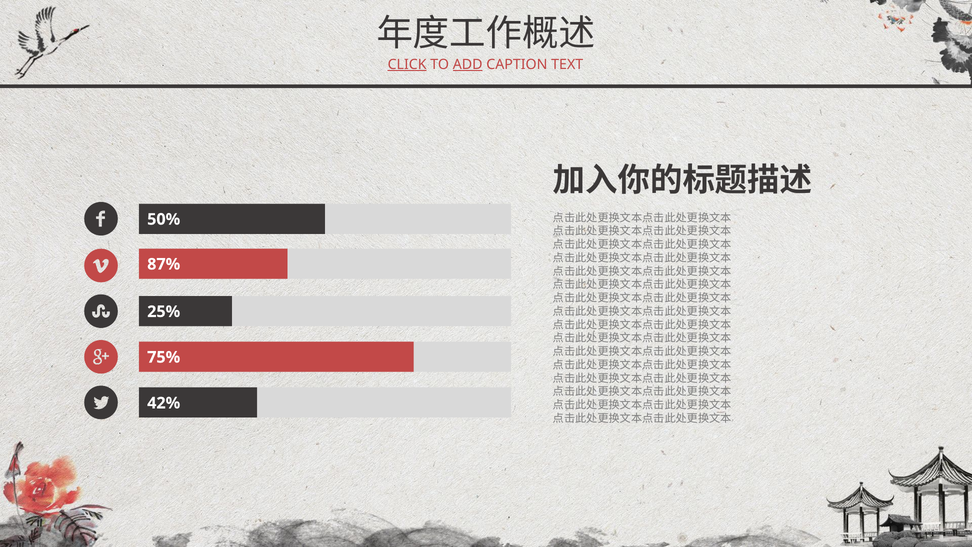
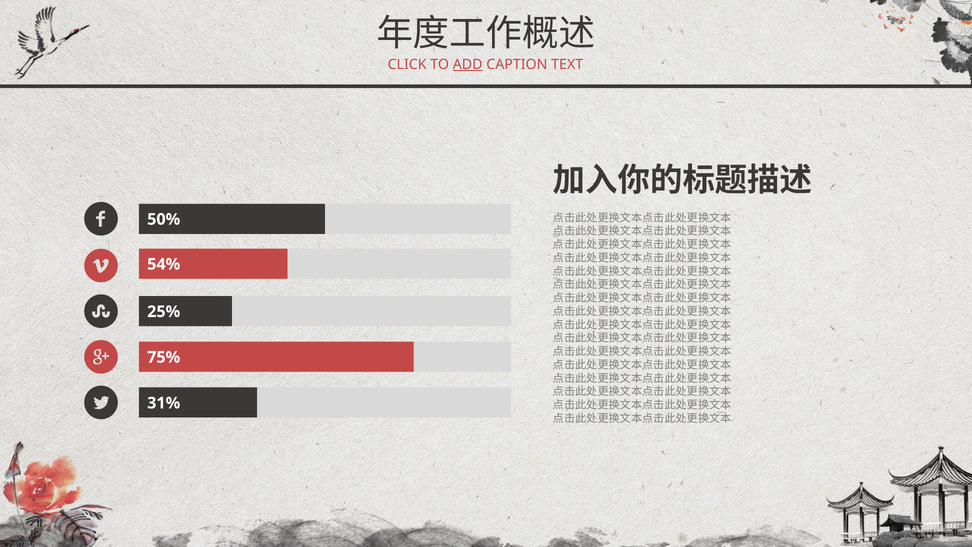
CLICK underline: present -> none
87%: 87% -> 54%
42%: 42% -> 31%
